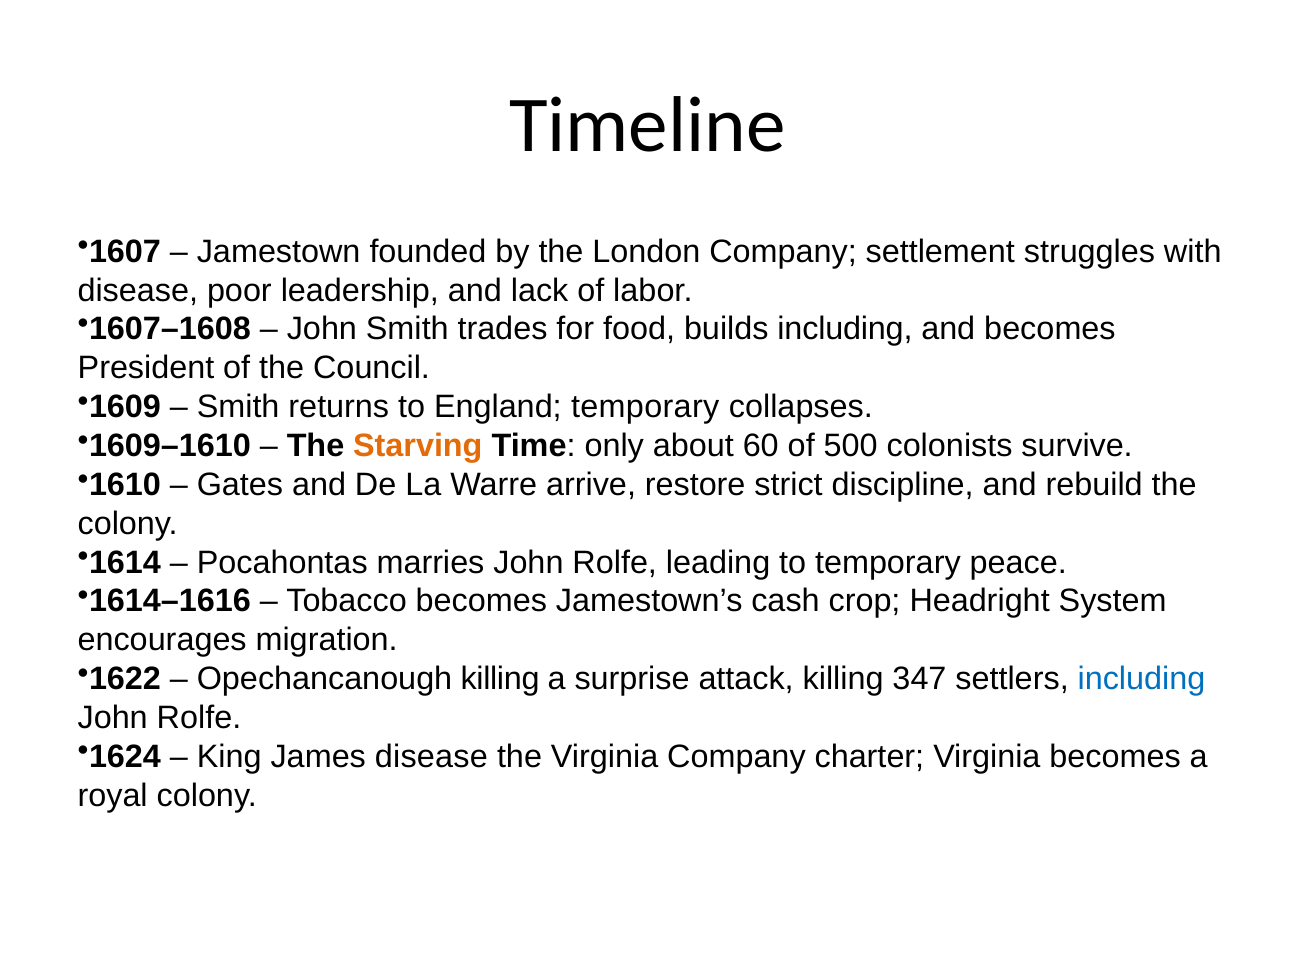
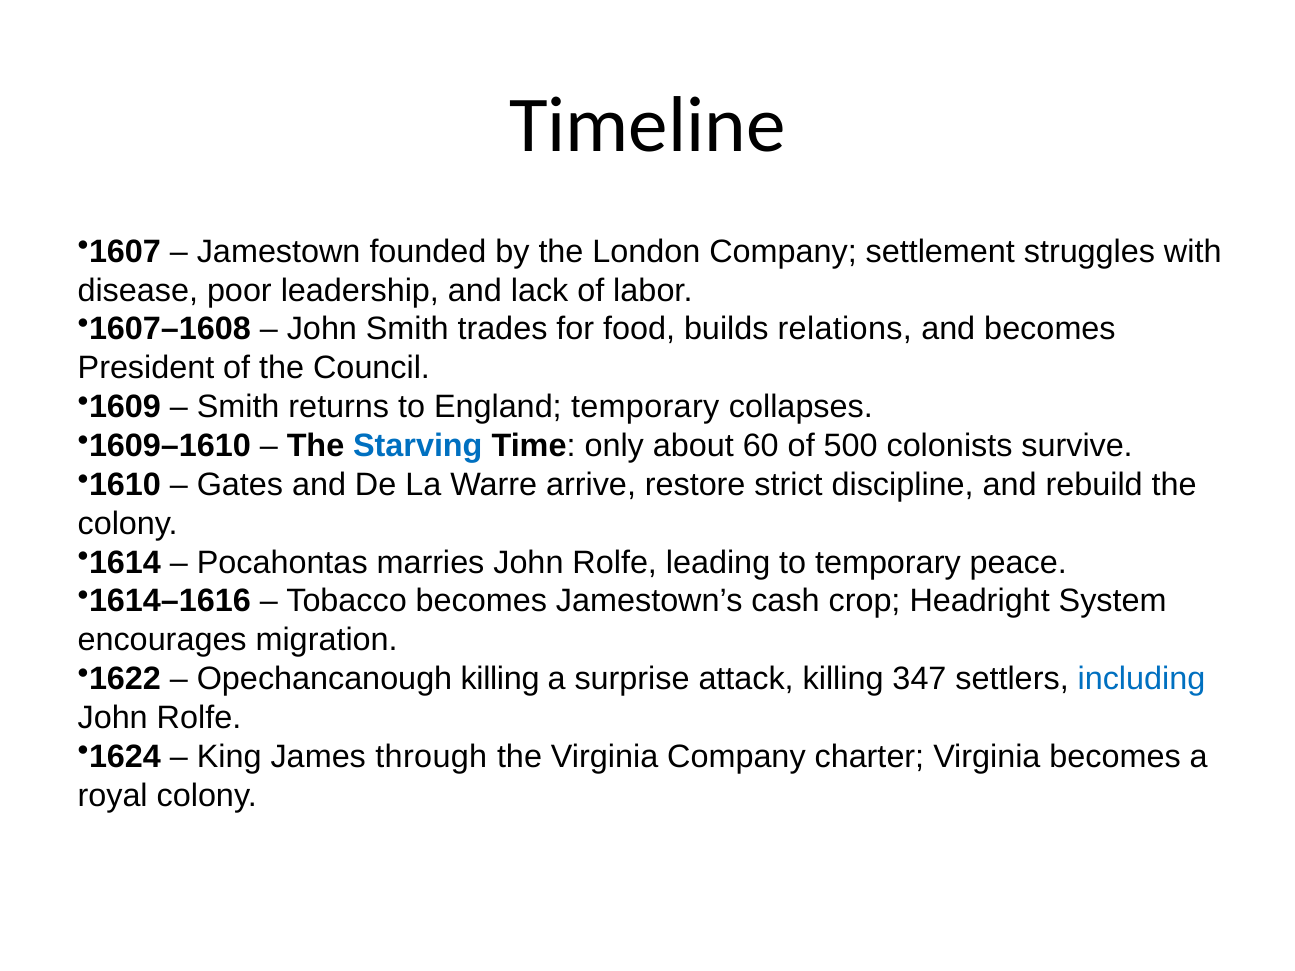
builds including: including -> relations
Starving colour: orange -> blue
James disease: disease -> through
